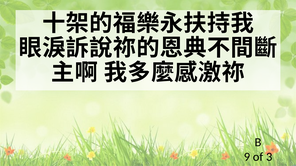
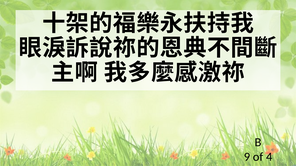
3: 3 -> 4
